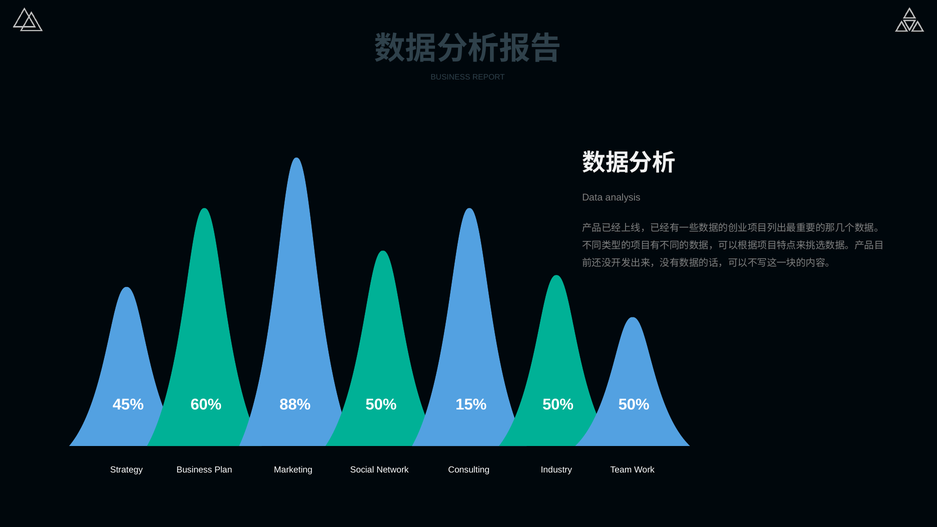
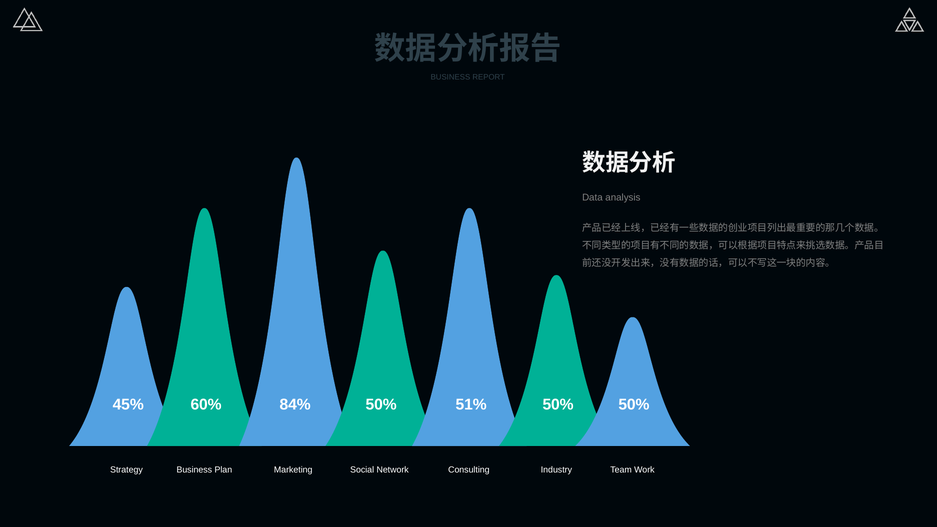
88%: 88% -> 84%
15%: 15% -> 51%
